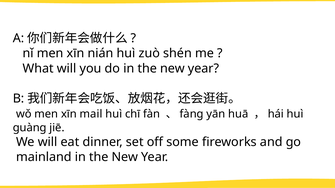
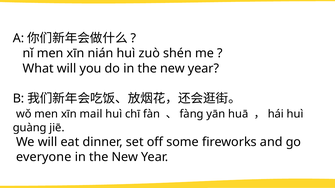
mainland: mainland -> everyone
